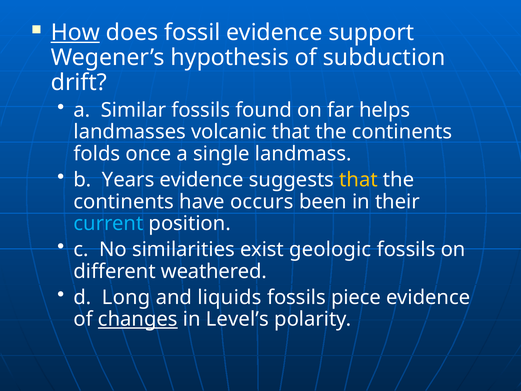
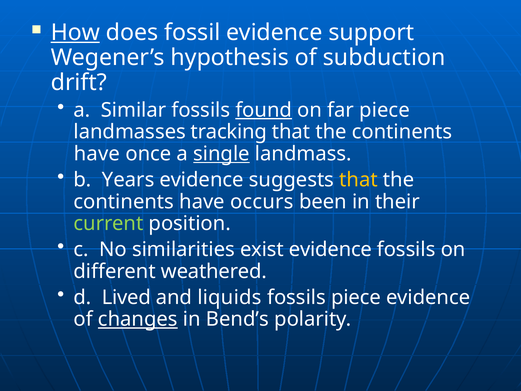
found underline: none -> present
far helps: helps -> piece
volcanic: volcanic -> tracking
folds at (97, 154): folds -> have
single underline: none -> present
current colour: light blue -> light green
exist geologic: geologic -> evidence
Long: Long -> Lived
Level’s: Level’s -> Bend’s
